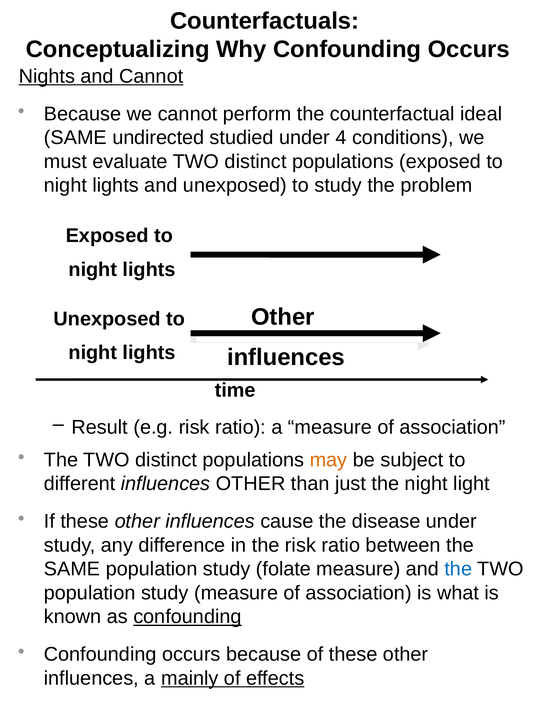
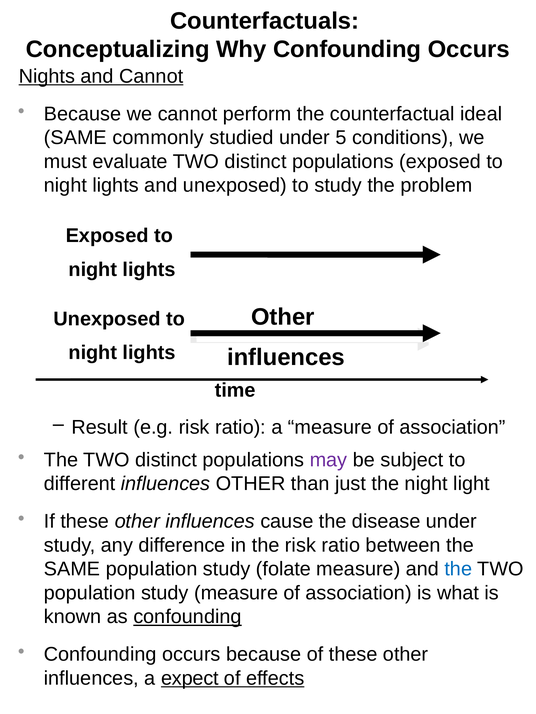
undirected: undirected -> commonly
4: 4 -> 5
may colour: orange -> purple
mainly: mainly -> expect
